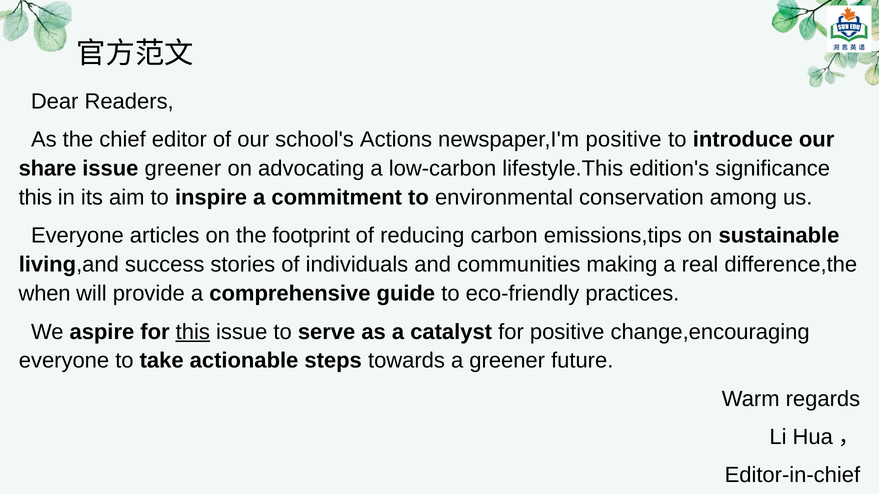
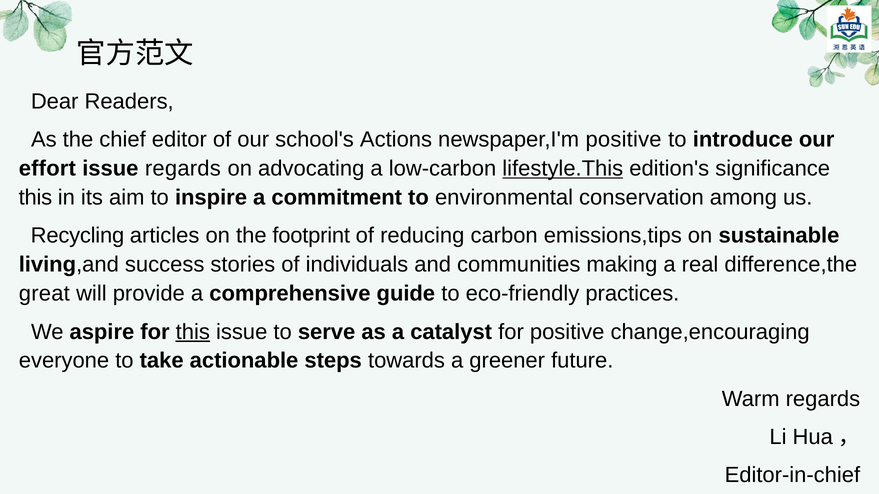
share: share -> effort
issue greener: greener -> regards
lifestyle.This underline: none -> present
Everyone at (77, 236): Everyone -> Recycling
when: when -> great
